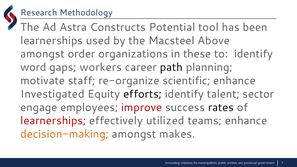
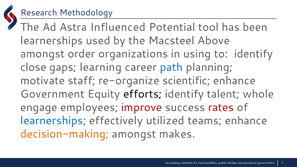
Constructs: Constructs -> Influenced
these: these -> using
word: word -> close
workers: workers -> learning
path colour: black -> blue
Investigated: Investigated -> Government
sector: sector -> whole
rates colour: black -> red
learnerships at (53, 121) colour: red -> blue
